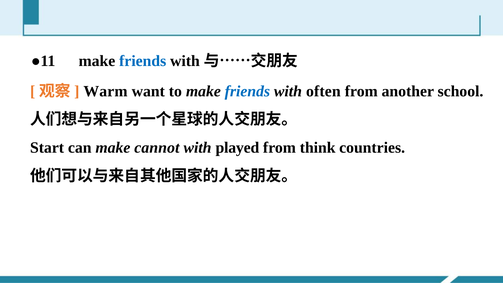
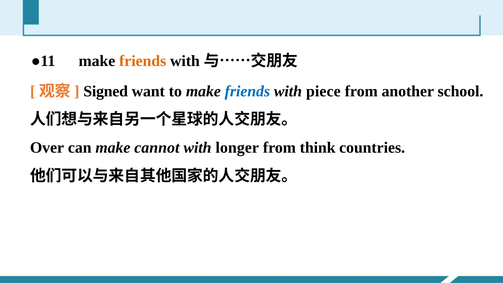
friends at (143, 61) colour: blue -> orange
Warm: Warm -> Signed
often: often -> piece
Start: Start -> Over
played: played -> longer
